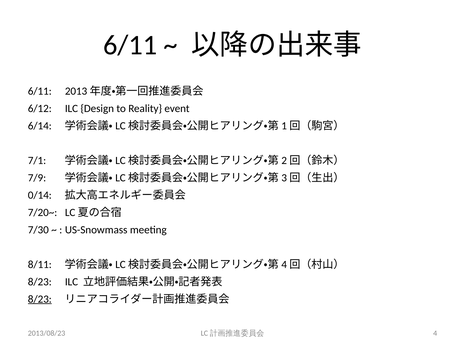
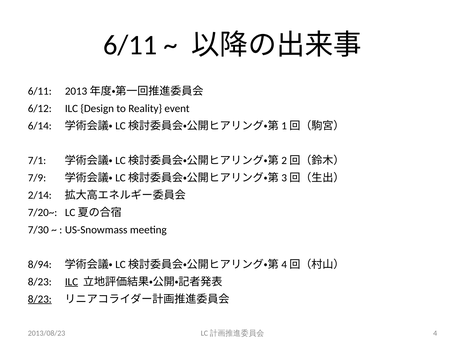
0/14: 0/14 -> 2/14
8/11: 8/11 -> 8/94
ILC at (71, 282) underline: none -> present
